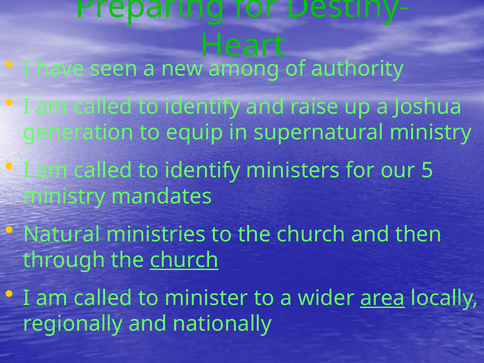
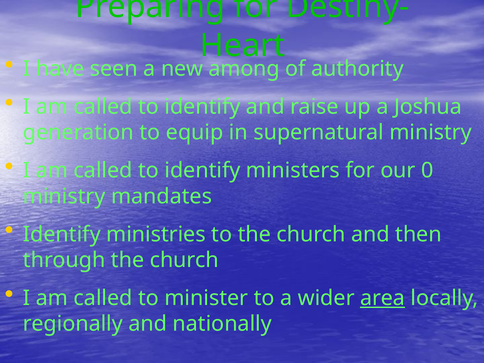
5: 5 -> 0
Natural at (62, 234): Natural -> Identify
church at (184, 260) underline: present -> none
